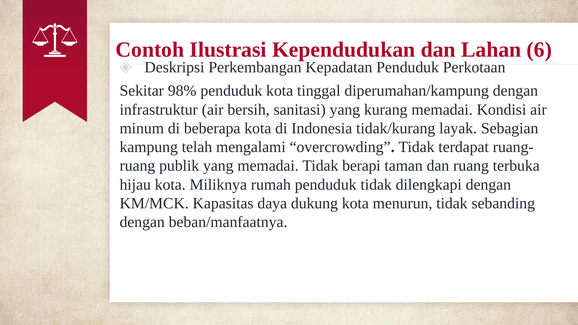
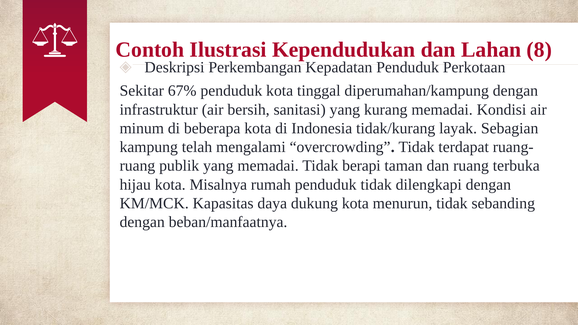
6: 6 -> 8
98%: 98% -> 67%
Miliknya: Miliknya -> Misalnya
